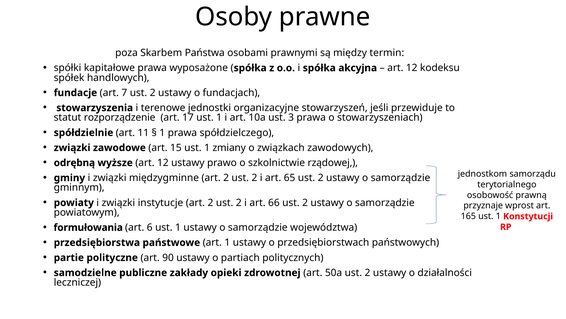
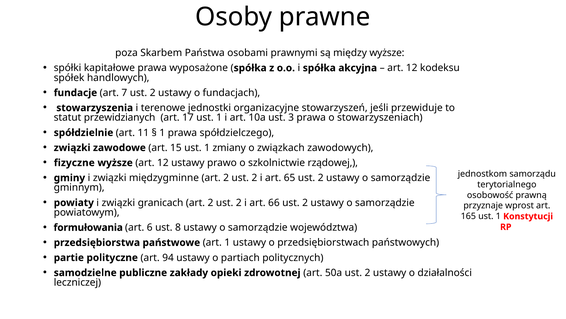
między termin: termin -> wyższe
rozporządzenie: rozporządzenie -> przewidzianych
odrębną: odrębną -> fizyczne
instytucje: instytucje -> granicach
6 ust 1: 1 -> 8
90: 90 -> 94
